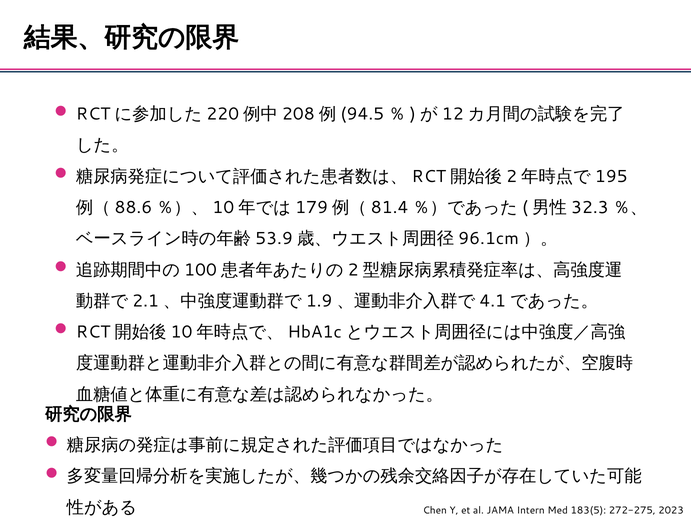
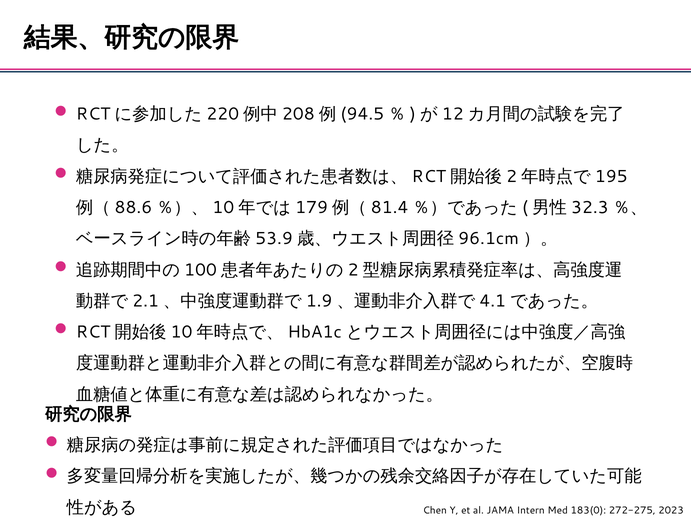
183(5: 183(5 -> 183(0
